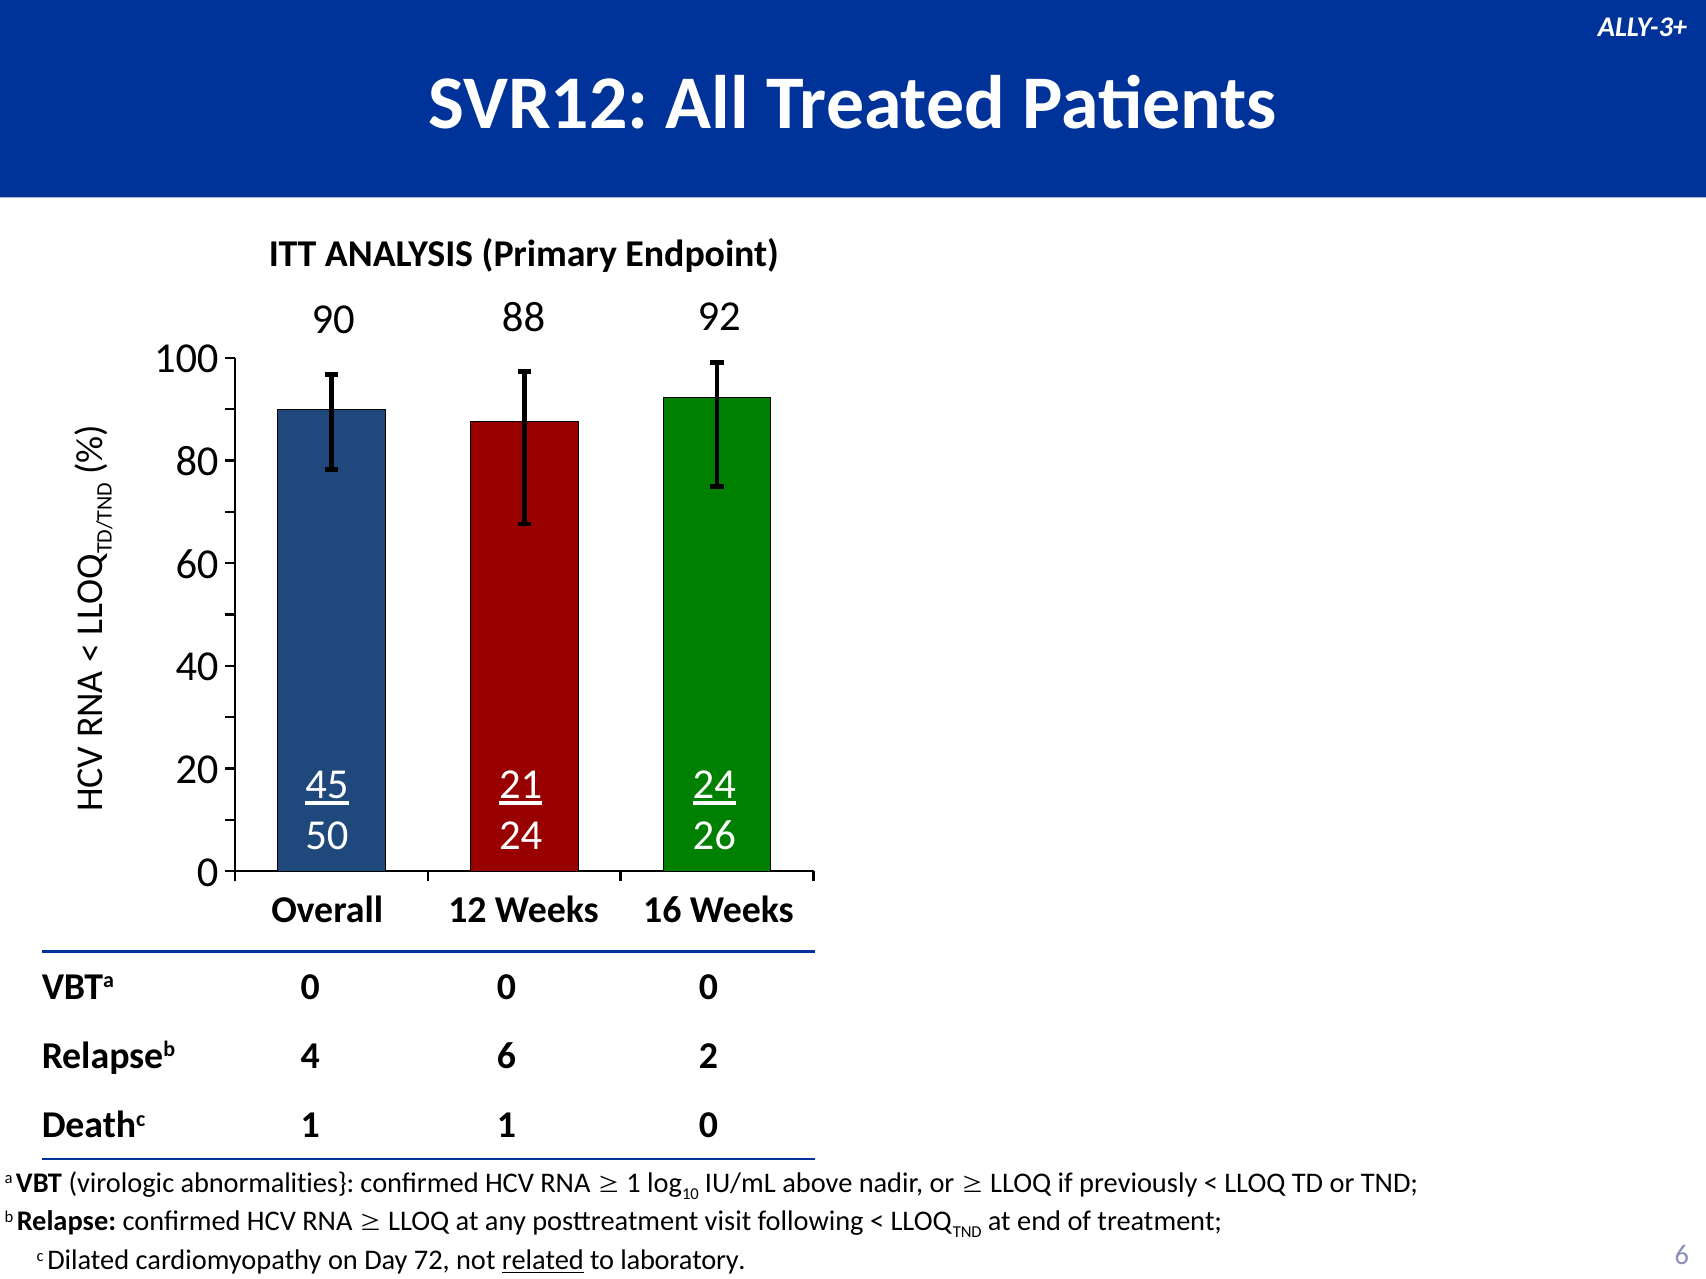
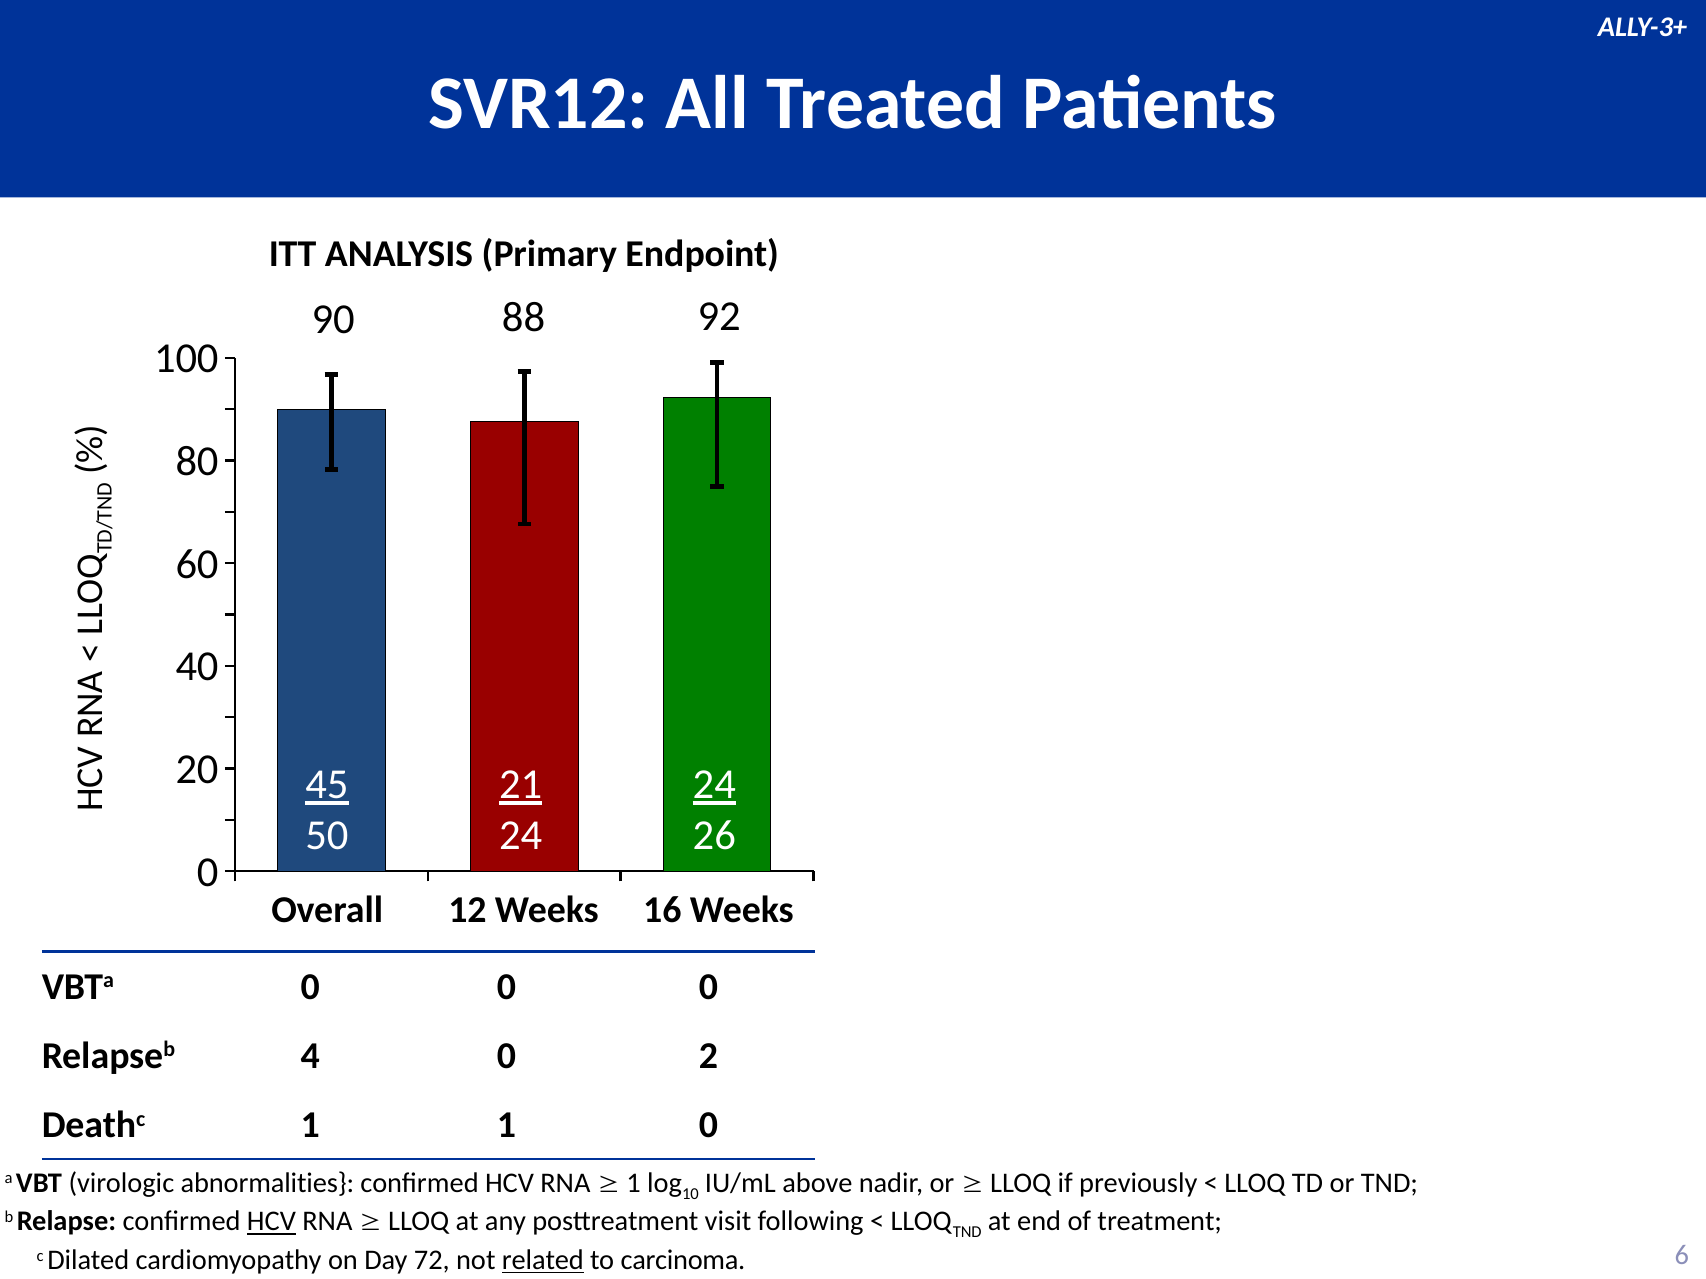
4 6: 6 -> 0
HCV at (271, 1222) underline: none -> present
laboratory: laboratory -> carcinoma
